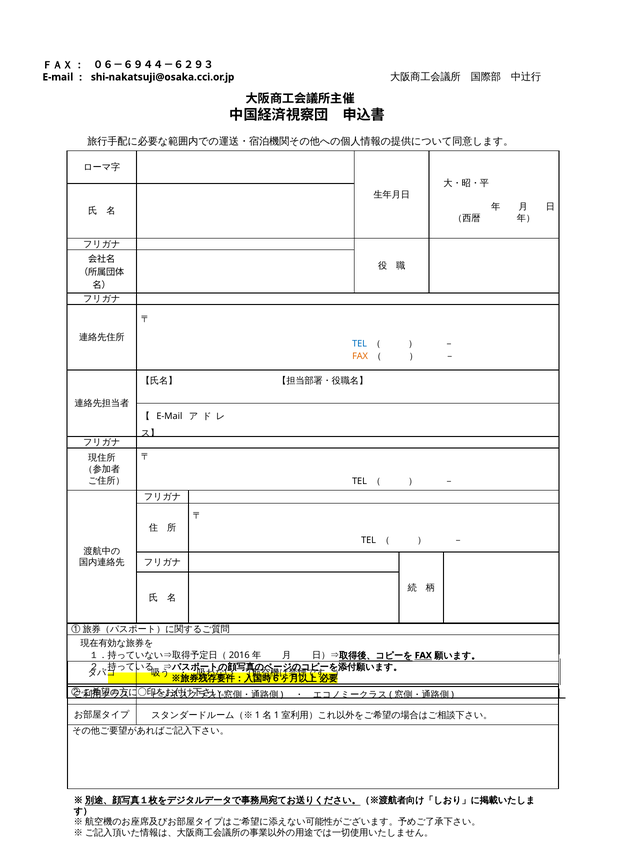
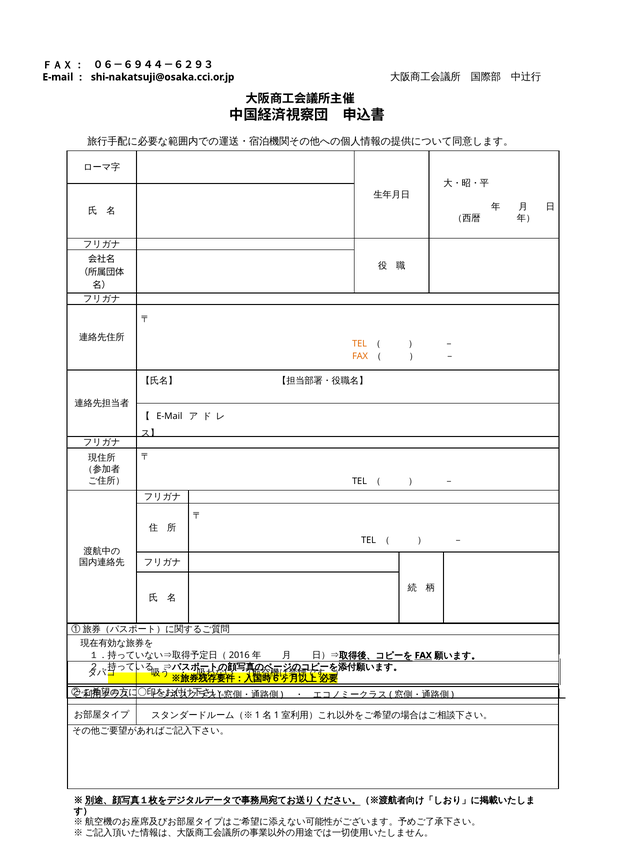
TEL at (360, 344) colour: blue -> orange
